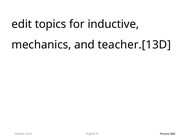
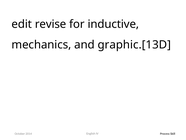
topics: topics -> revise
teacher.[13D: teacher.[13D -> graphic.[13D
